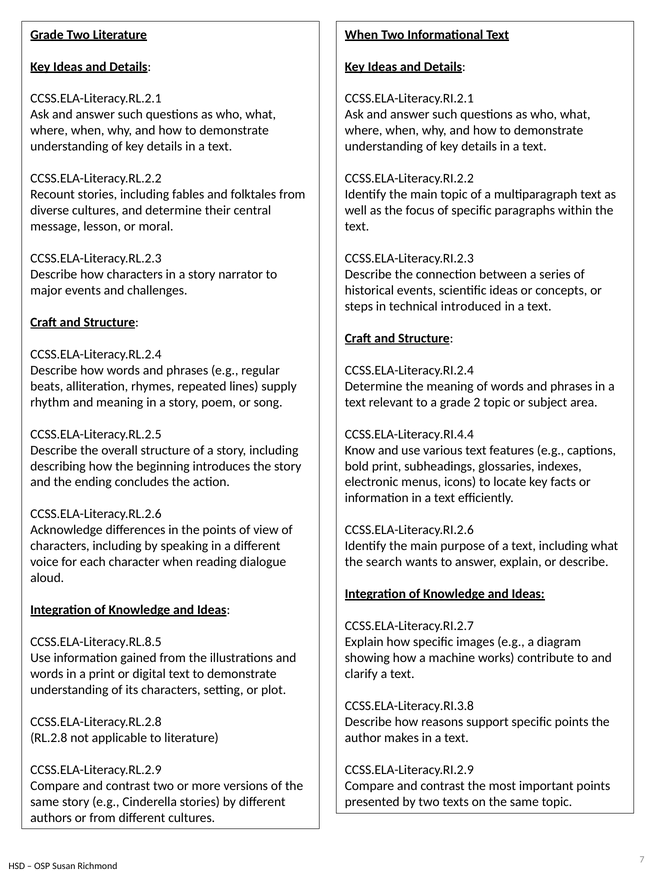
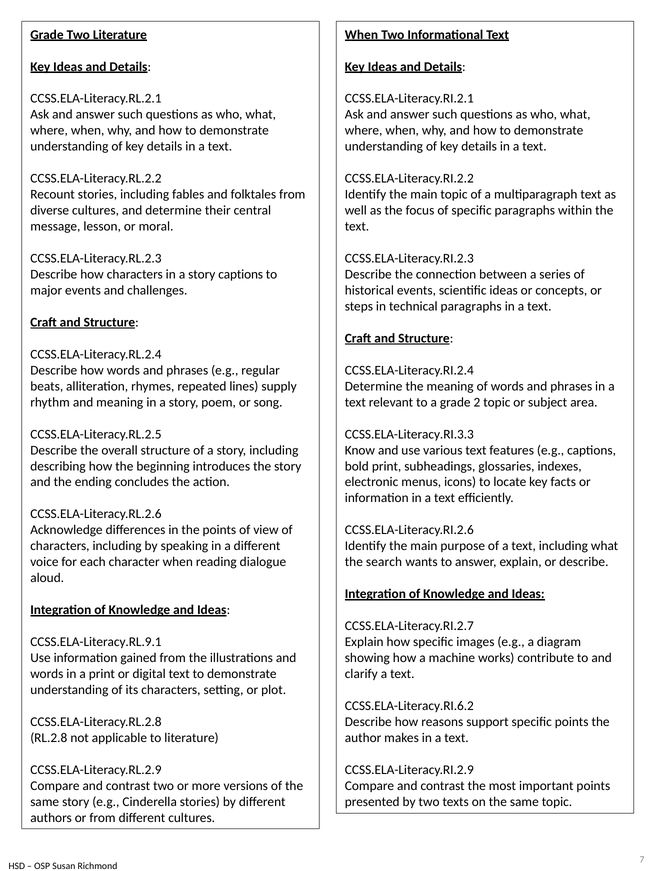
story narrator: narrator -> captions
technical introduced: introduced -> paragraphs
CCSS.ELA-Literacy.RI.4.4: CCSS.ELA-Literacy.RI.4.4 -> CCSS.ELA-Literacy.RI.3.3
CCSS.ELA-Literacy.RL.8.5: CCSS.ELA-Literacy.RL.8.5 -> CCSS.ELA-Literacy.RL.9.1
CCSS.ELA-Literacy.RI.3.8: CCSS.ELA-Literacy.RI.3.8 -> CCSS.ELA-Literacy.RI.6.2
